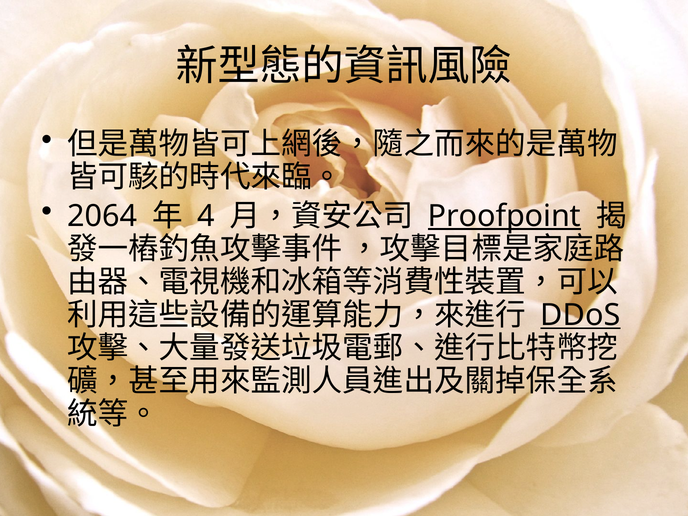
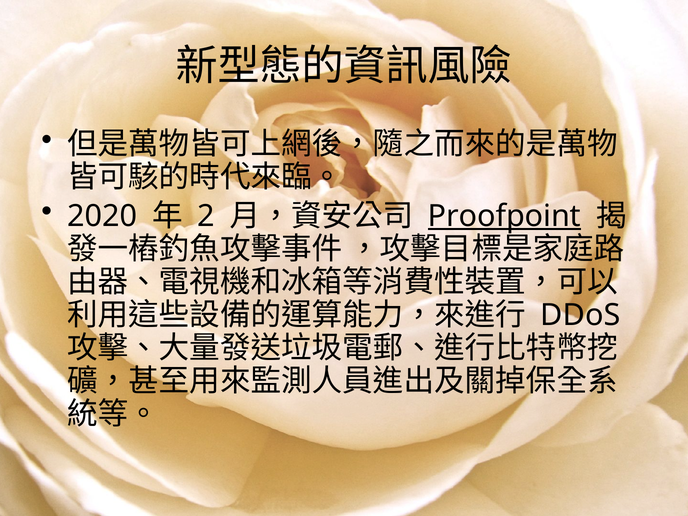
2064: 2064 -> 2020
4: 4 -> 2
DDoS underline: present -> none
